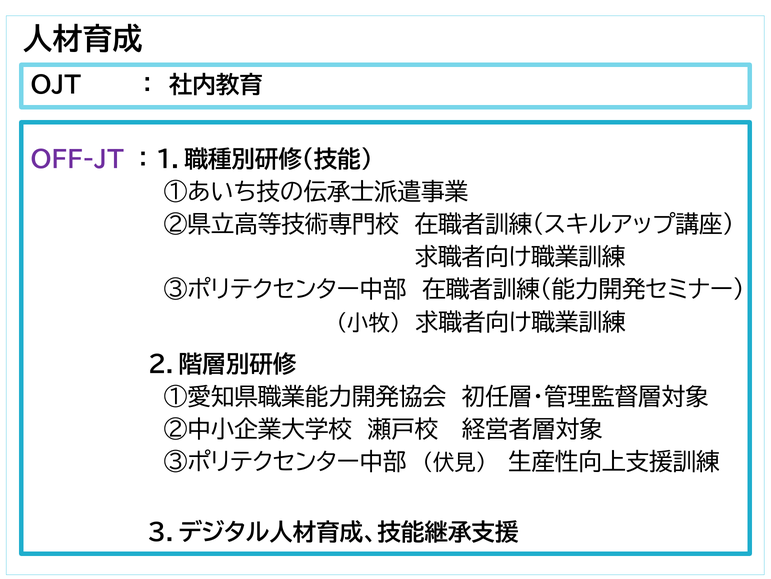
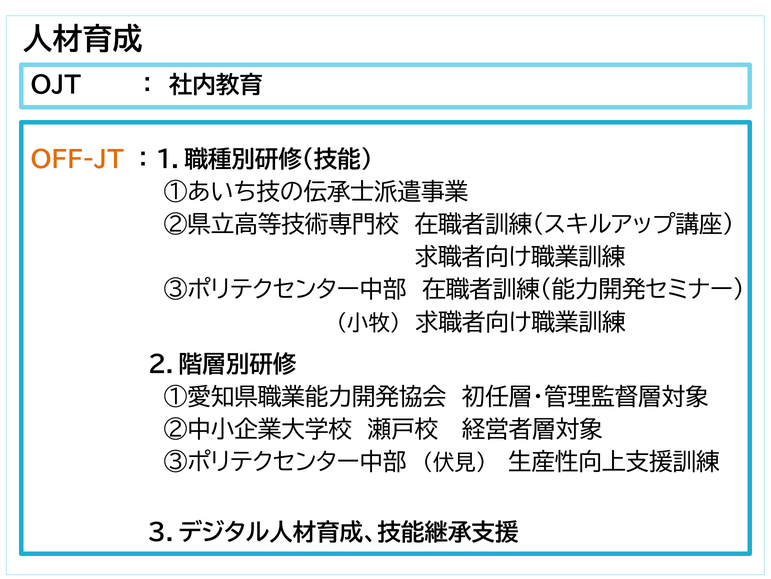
OFF-JT colour: purple -> orange
